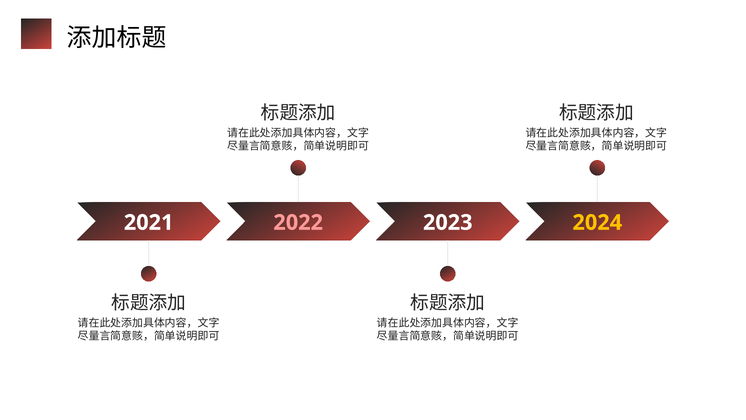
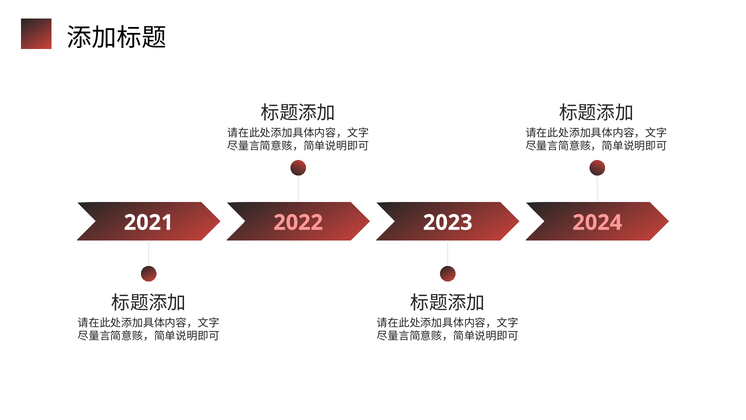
2024 colour: yellow -> pink
